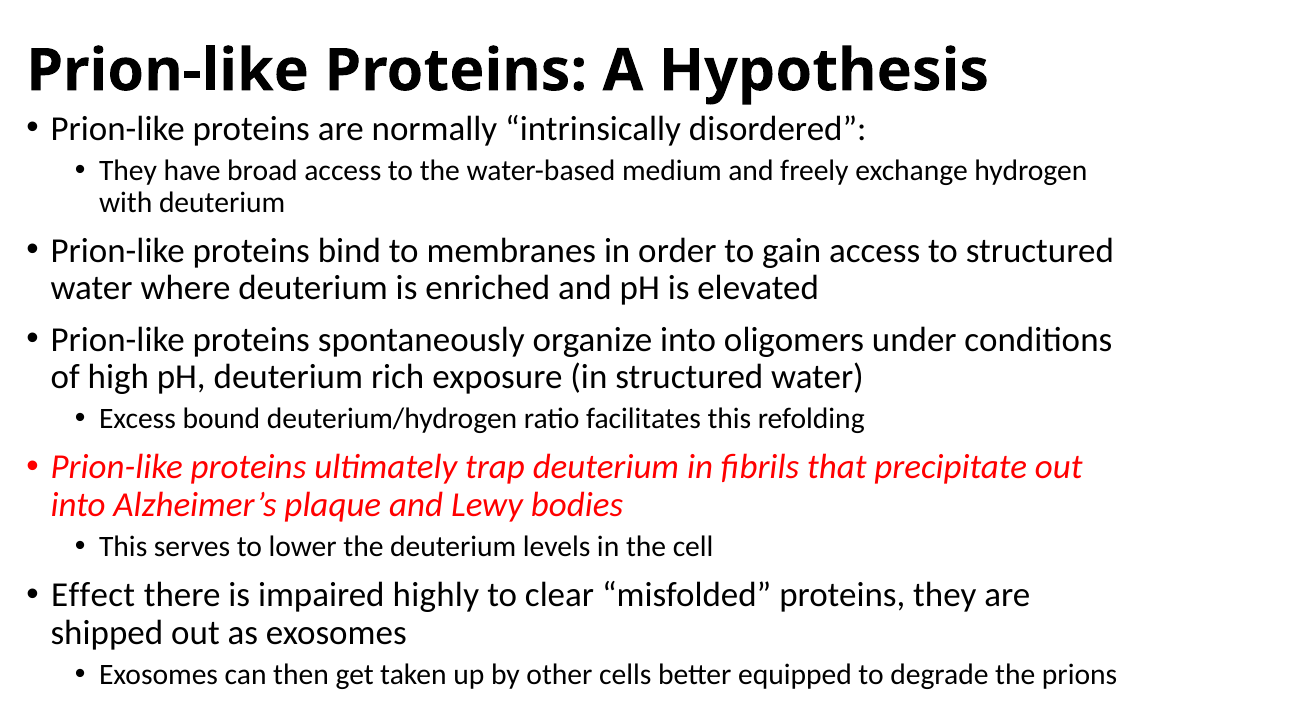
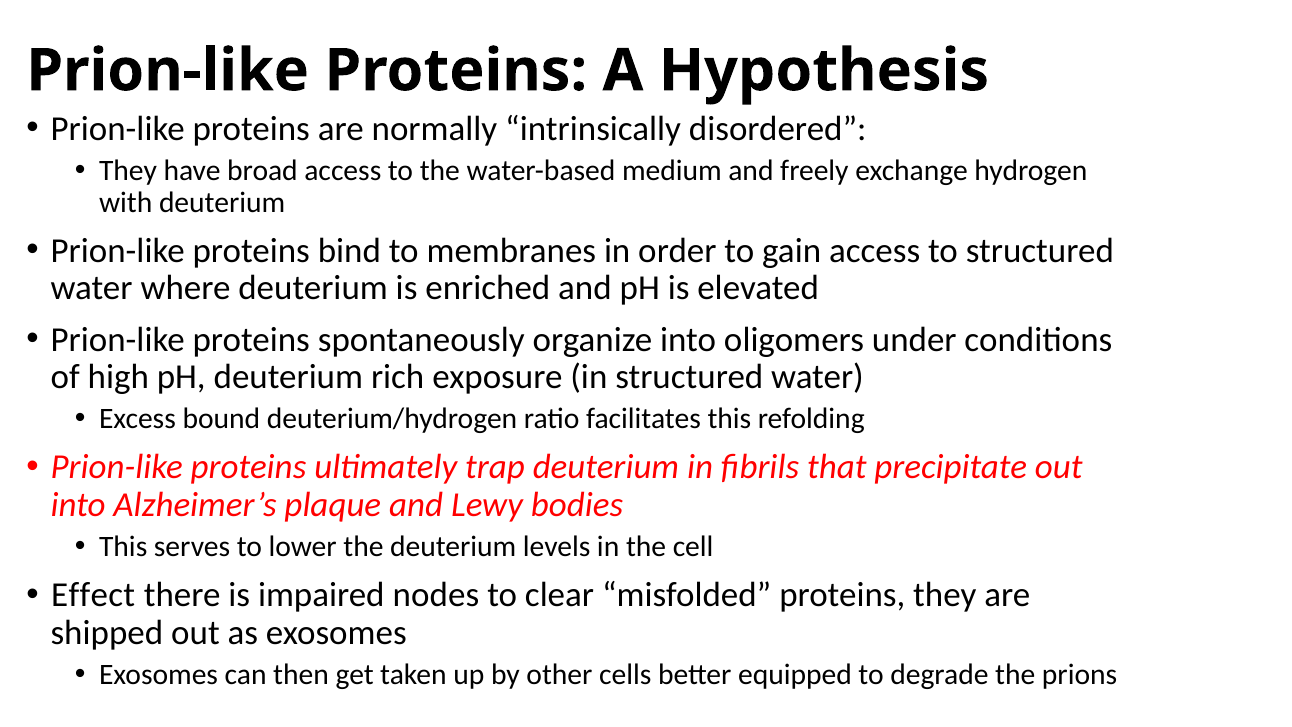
highly: highly -> nodes
